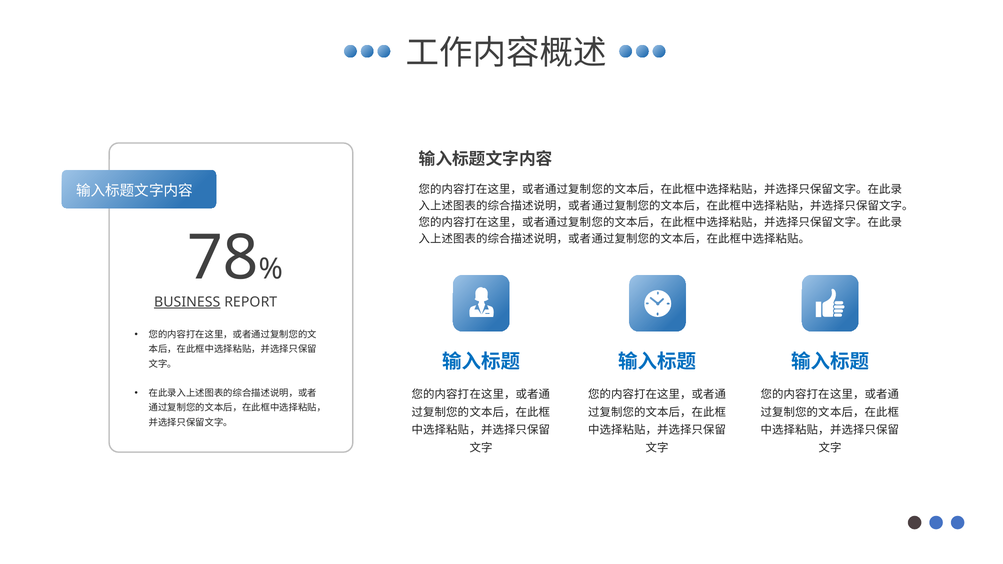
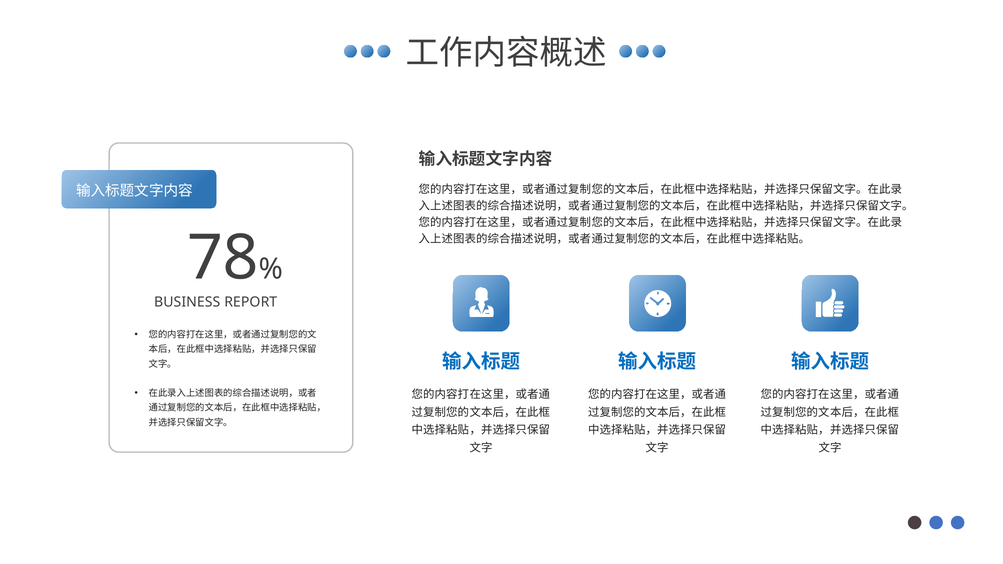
BUSINESS underline: present -> none
